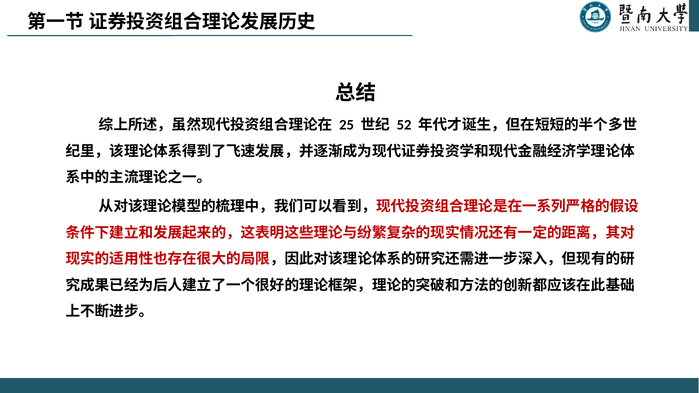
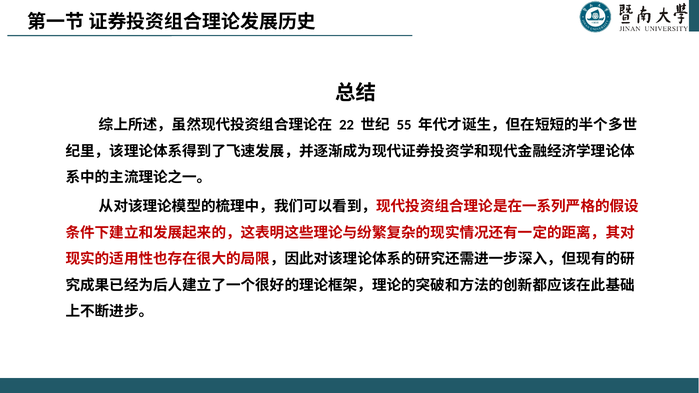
25: 25 -> 22
52: 52 -> 55
